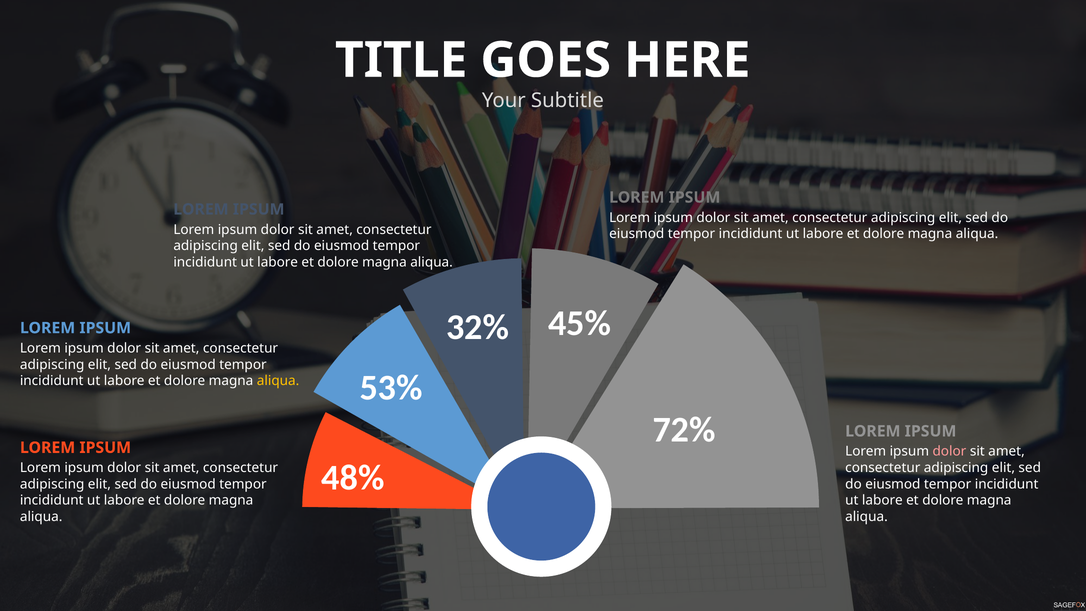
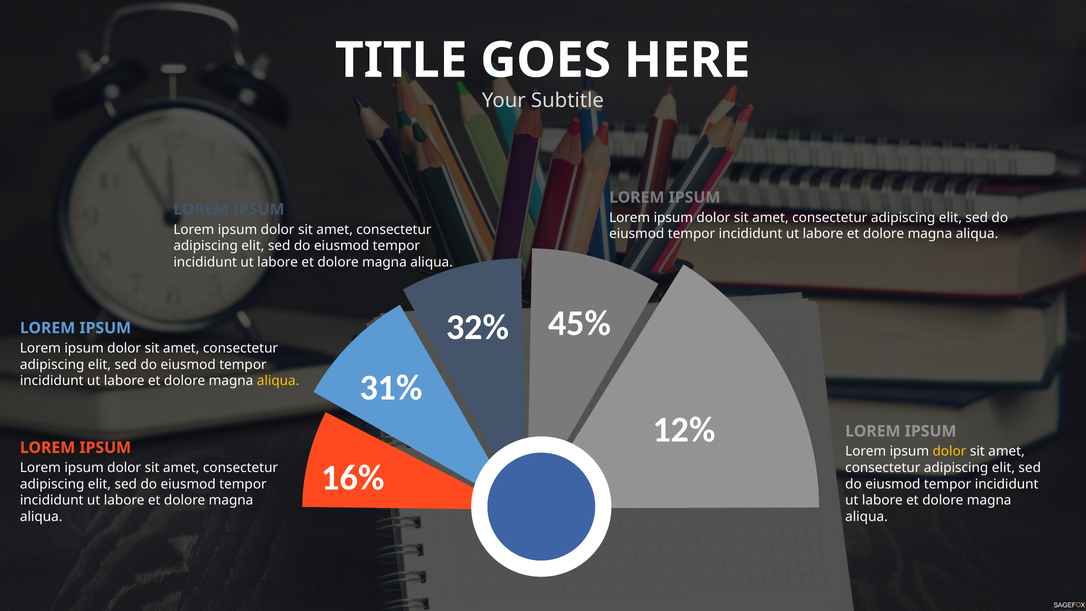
53%: 53% -> 31%
72%: 72% -> 12%
dolor at (949, 451) colour: pink -> yellow
48%: 48% -> 16%
